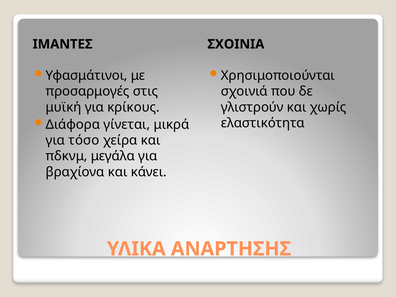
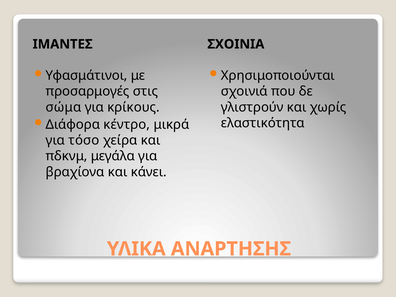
μυϊκή: μυϊκή -> σώμα
γίνεται: γίνεται -> κέντρο
